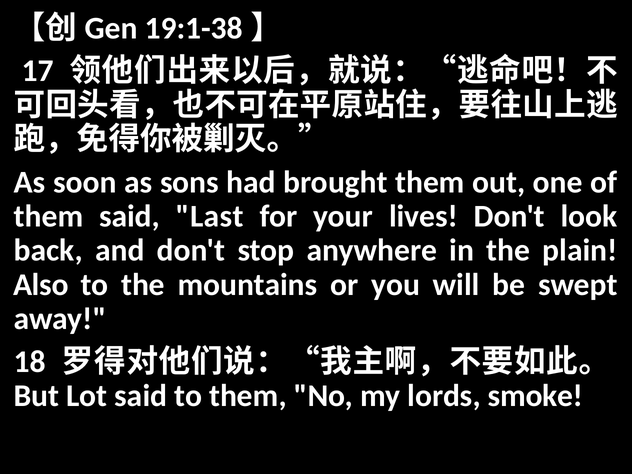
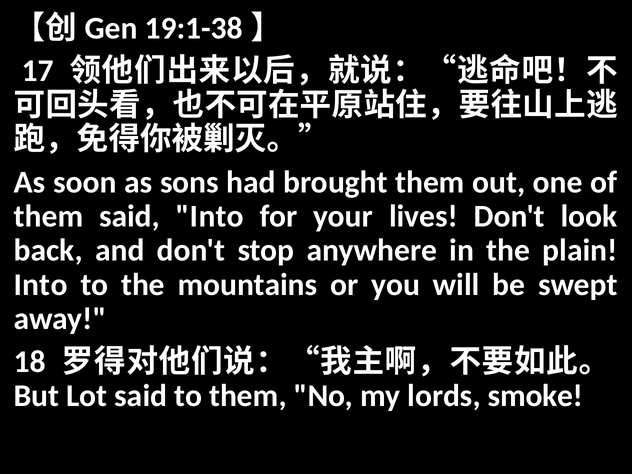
said Last: Last -> Into
Also at (41, 285): Also -> Into
